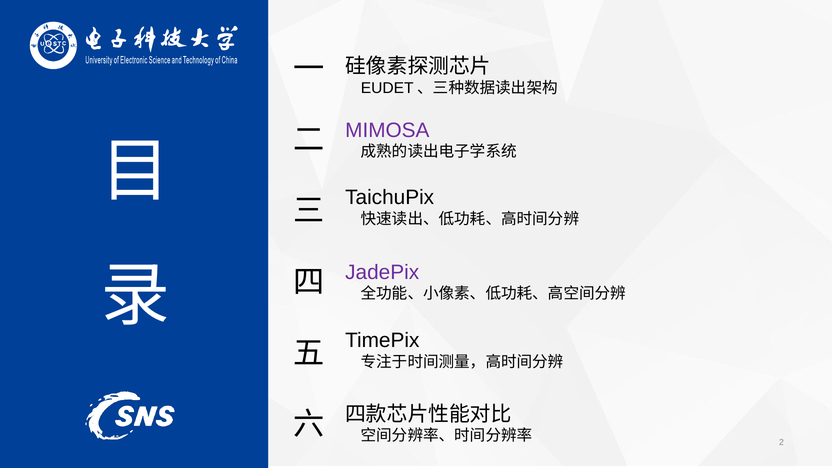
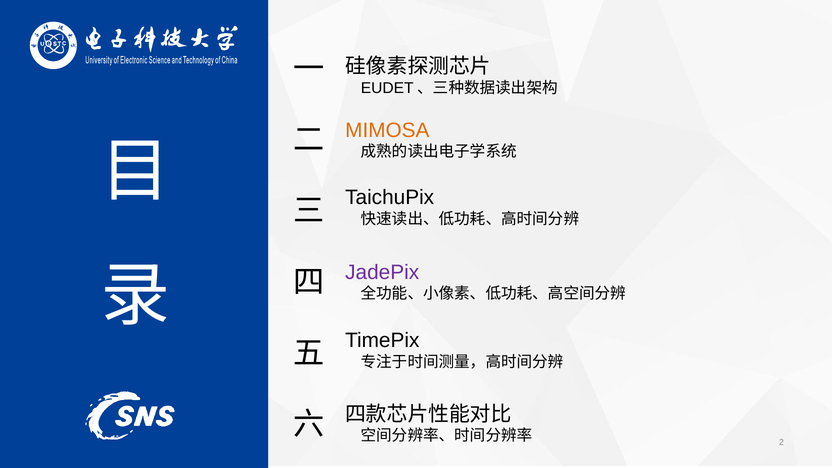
MIMOSA colour: purple -> orange
